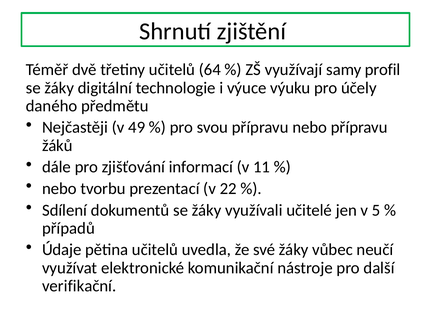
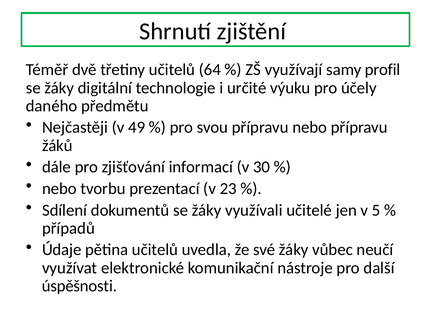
výuce: výuce -> určité
11: 11 -> 30
22: 22 -> 23
verifikační: verifikační -> úspěšnosti
